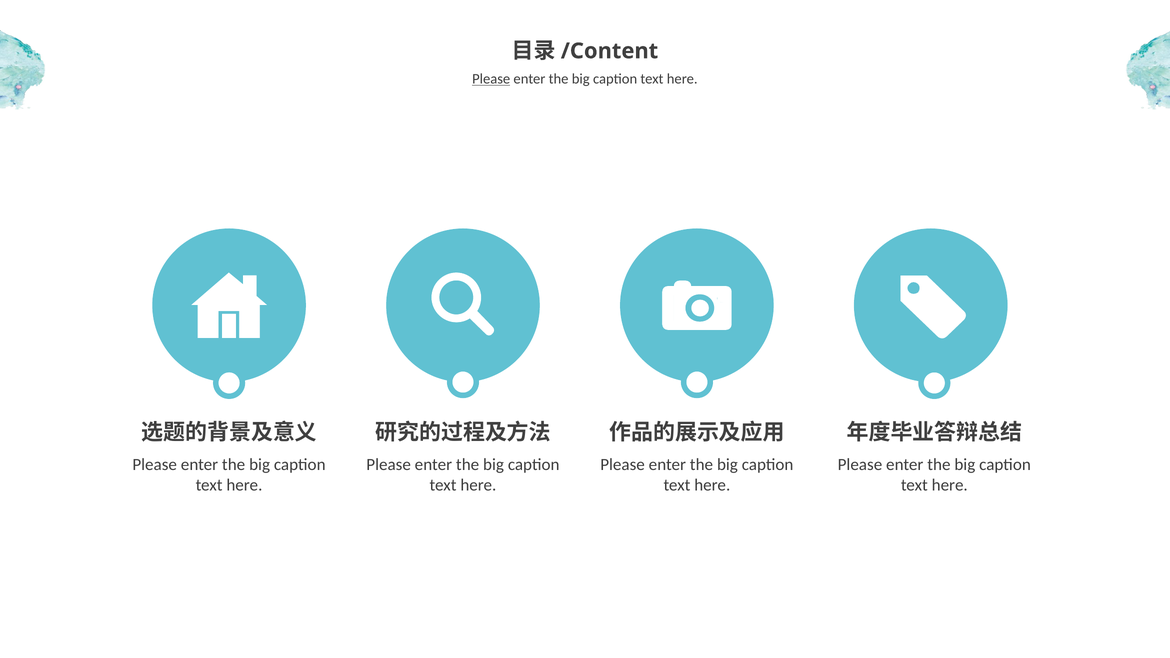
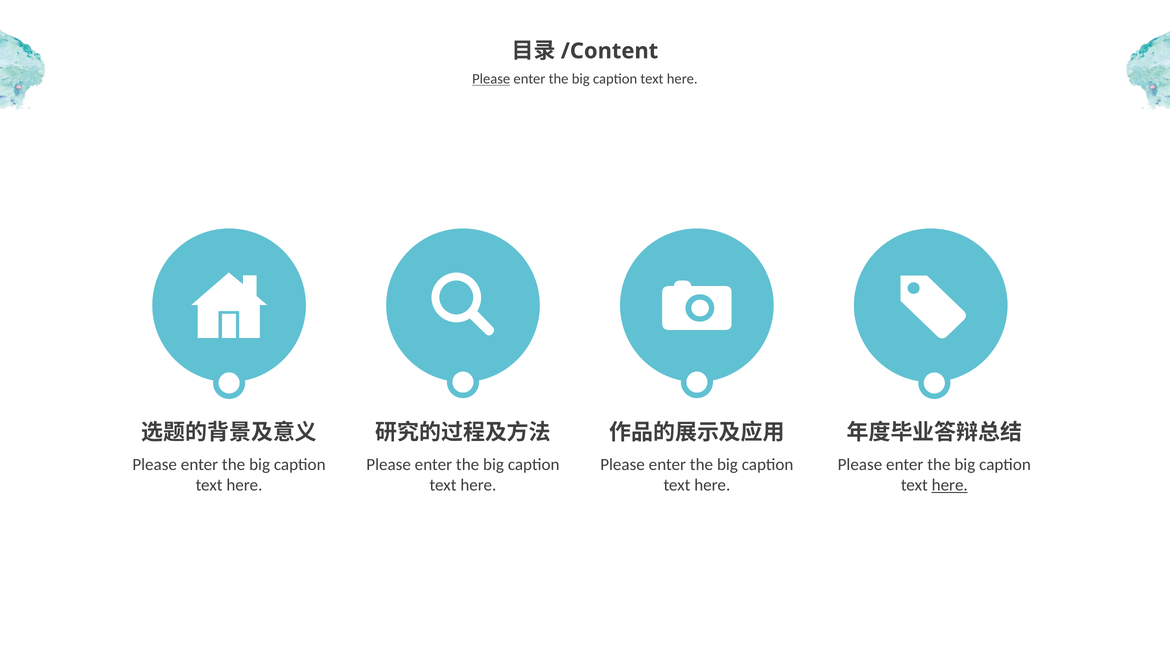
here at (950, 485) underline: none -> present
